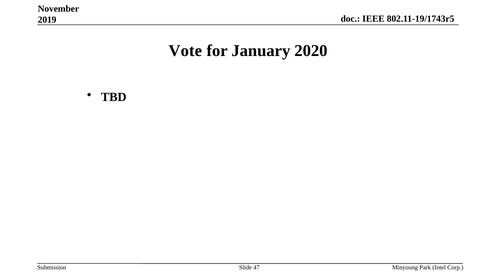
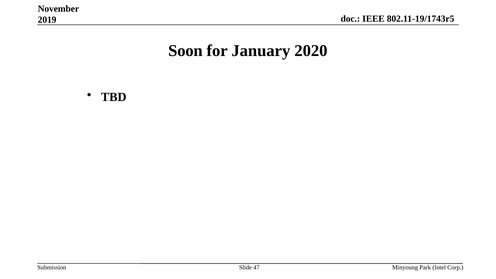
Vote: Vote -> Soon
